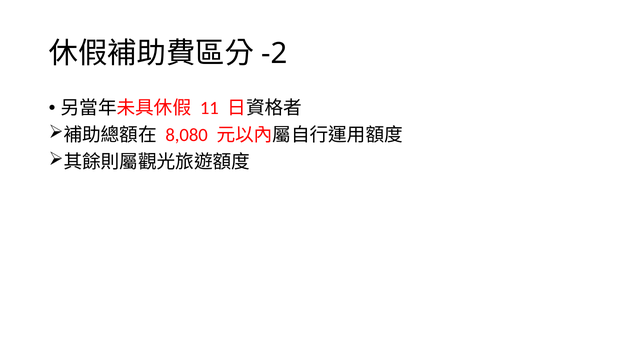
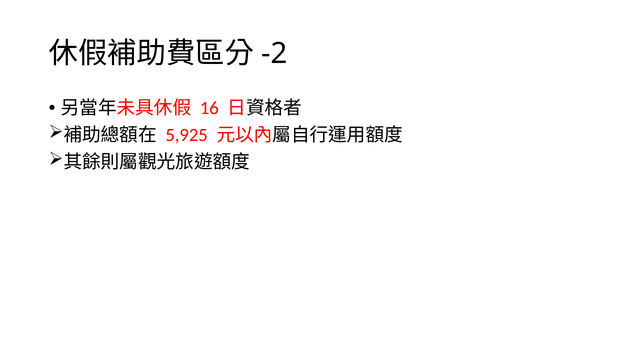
11: 11 -> 16
8,080: 8,080 -> 5,925
